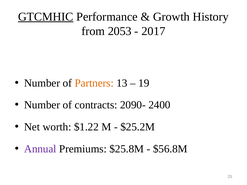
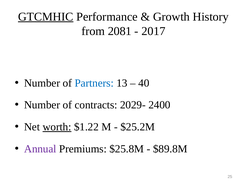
2053: 2053 -> 2081
Partners colour: orange -> blue
19: 19 -> 40
2090-: 2090- -> 2029-
worth underline: none -> present
$56.8M: $56.8M -> $89.8M
